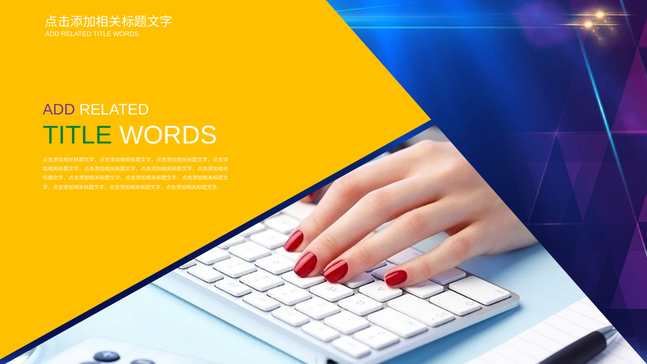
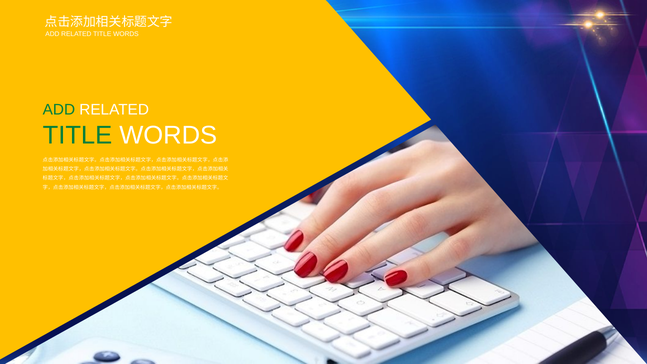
ADD at (59, 110) colour: purple -> green
